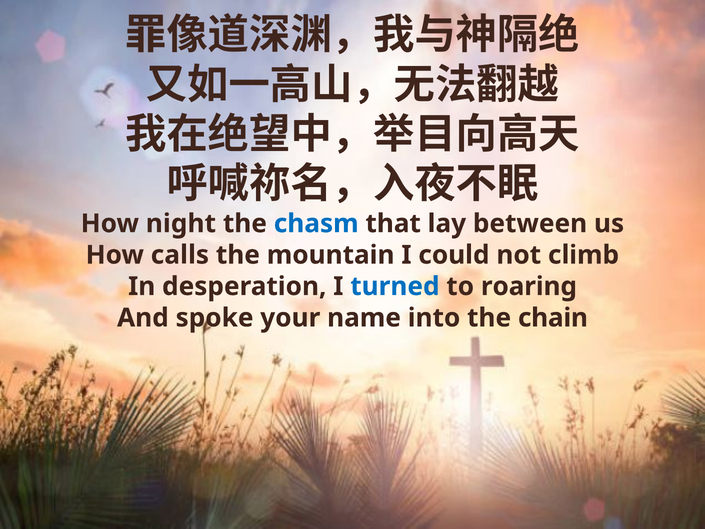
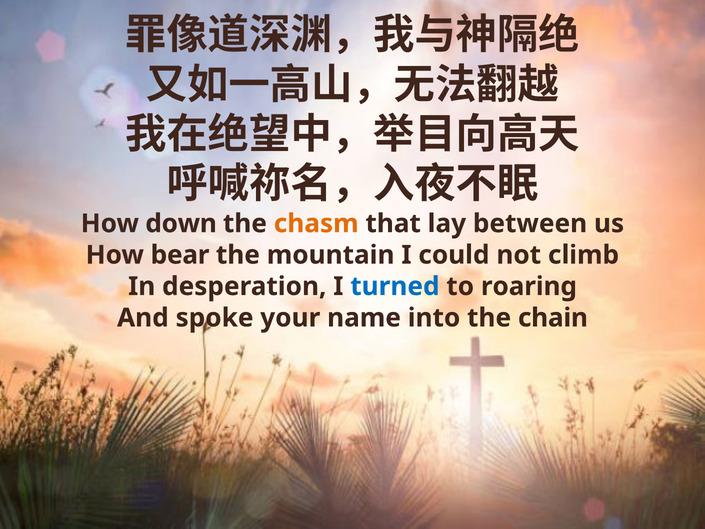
night: night -> down
chasm colour: blue -> orange
calls: calls -> bear
